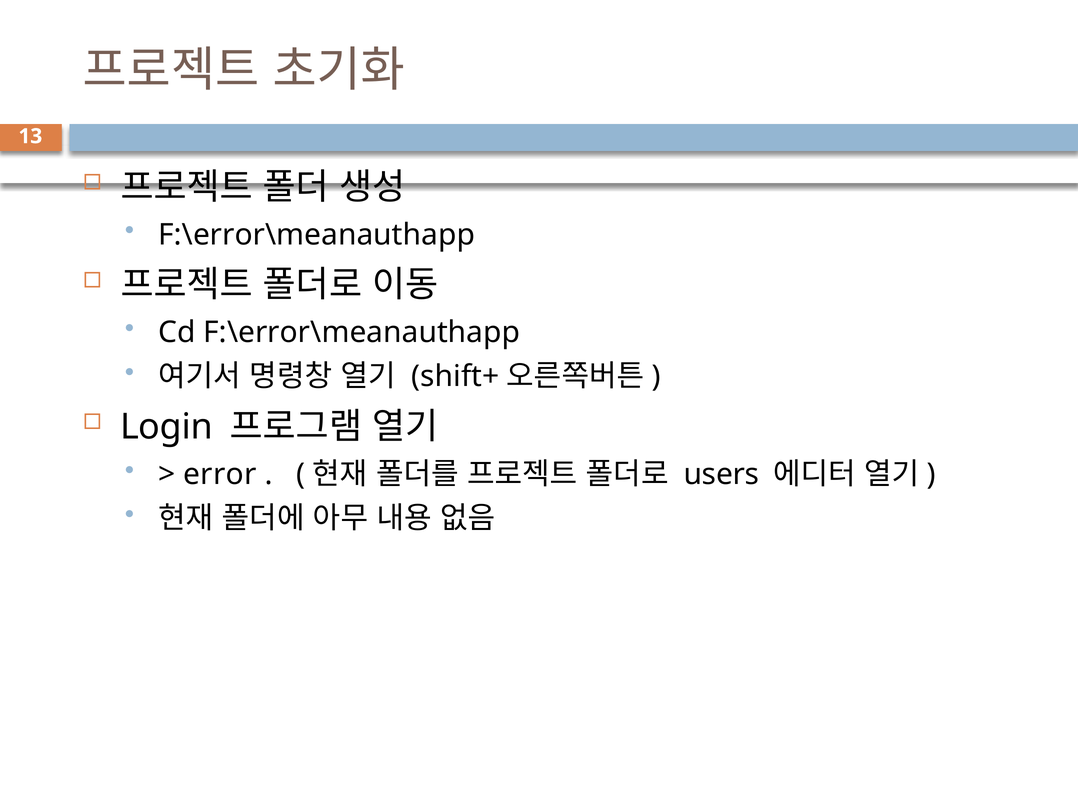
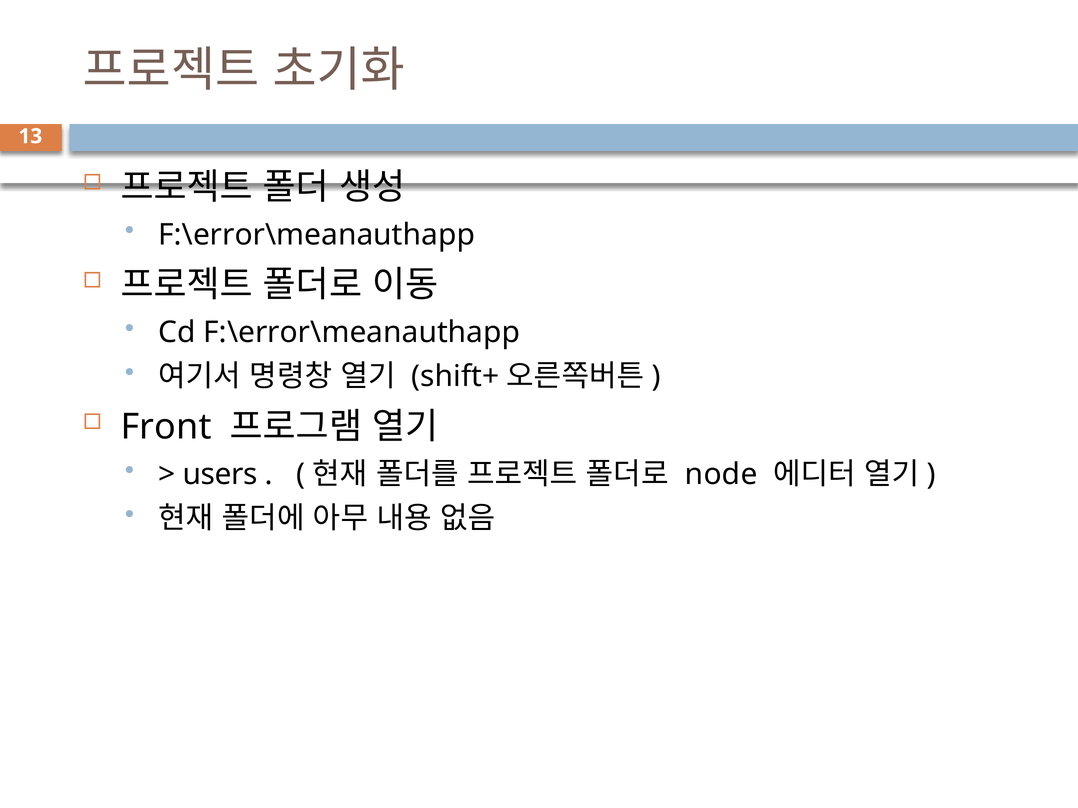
Login: Login -> Front
error: error -> users
users: users -> node
